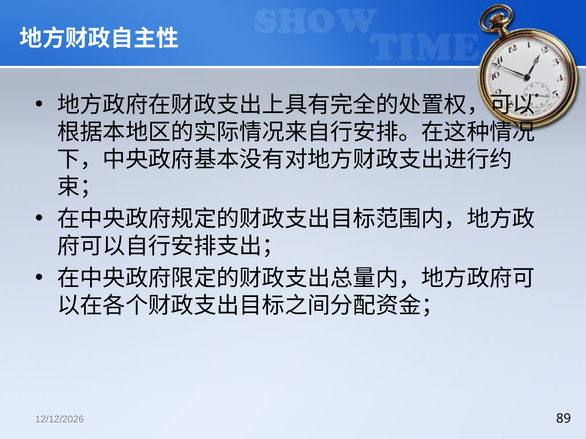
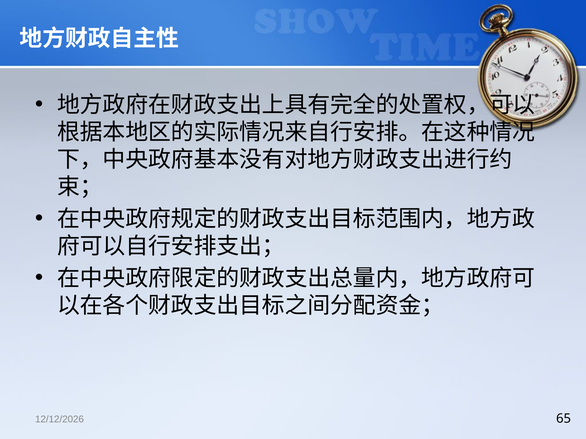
89: 89 -> 65
